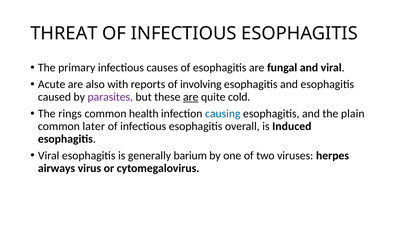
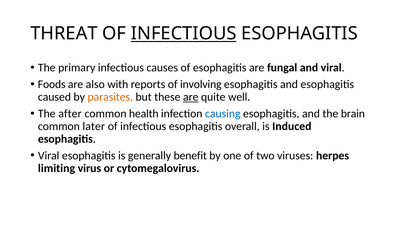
INFECTIOUS at (184, 34) underline: none -> present
Acute: Acute -> Foods
parasites colour: purple -> orange
cold: cold -> well
rings: rings -> after
plain: plain -> brain
barium: barium -> benefit
airways: airways -> limiting
